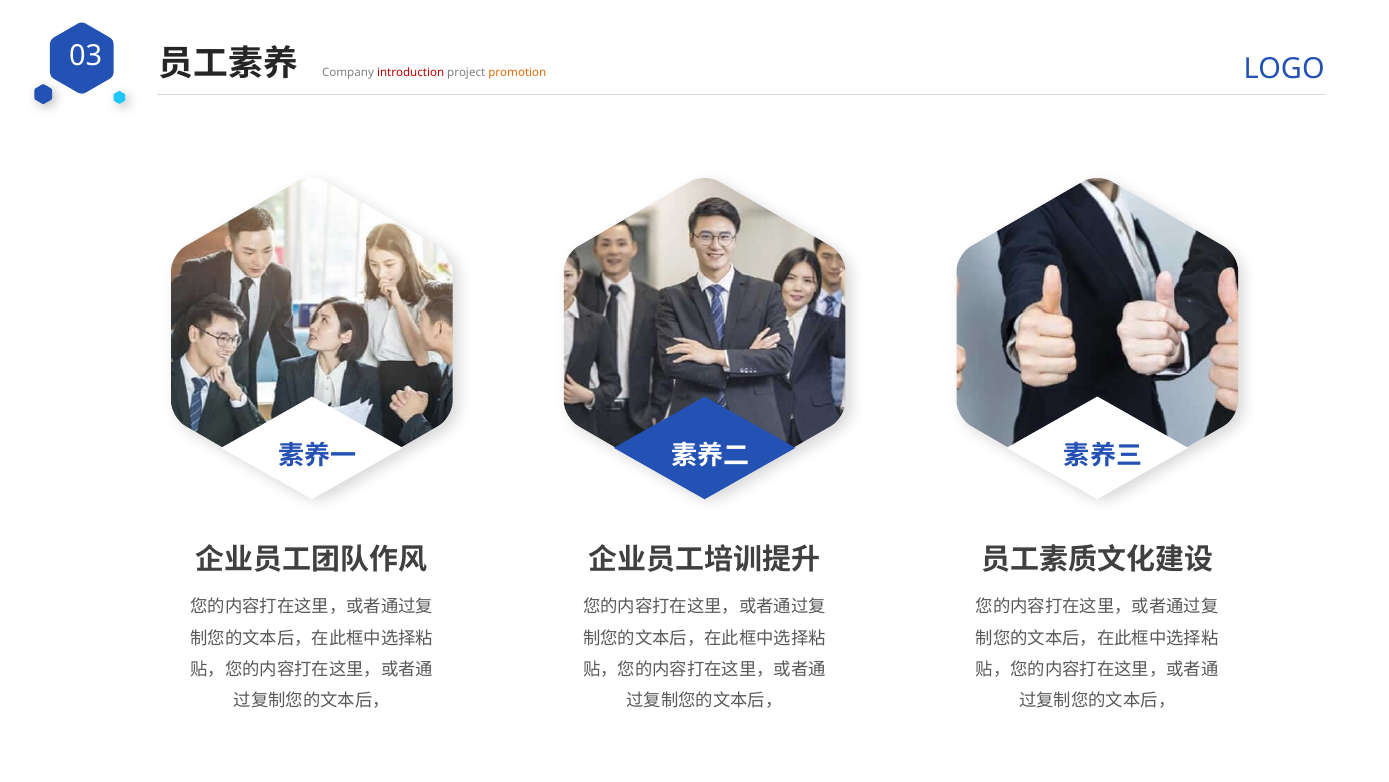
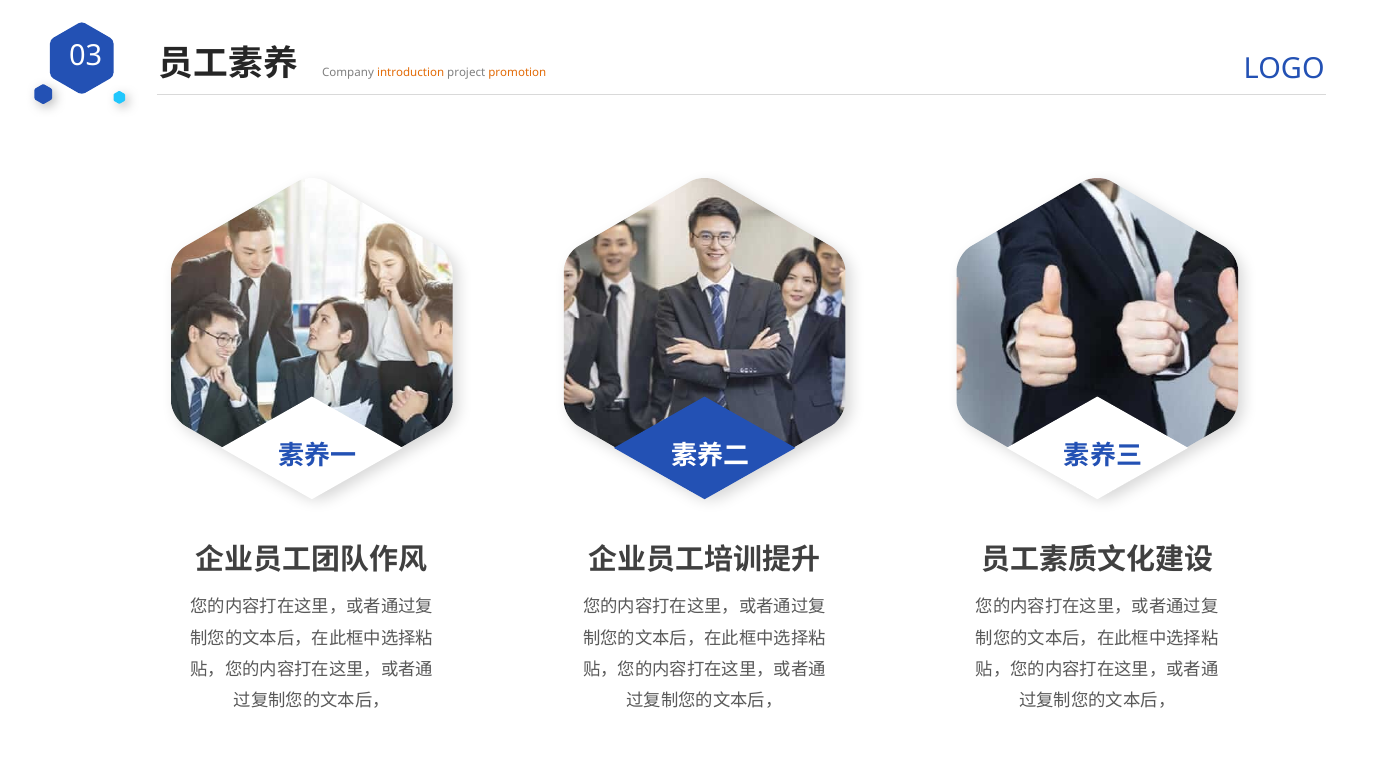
introduction colour: red -> orange
